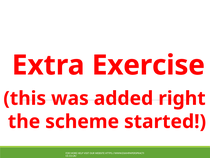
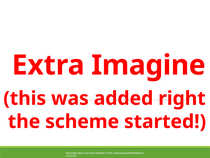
Exercise: Exercise -> Imagine
